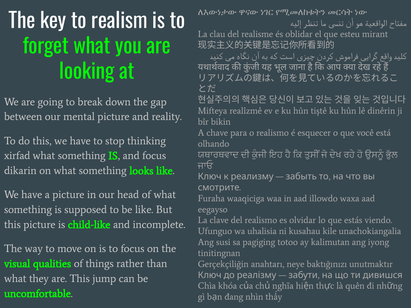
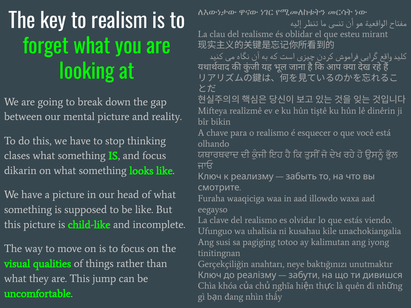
xirfad: xirfad -> clases
